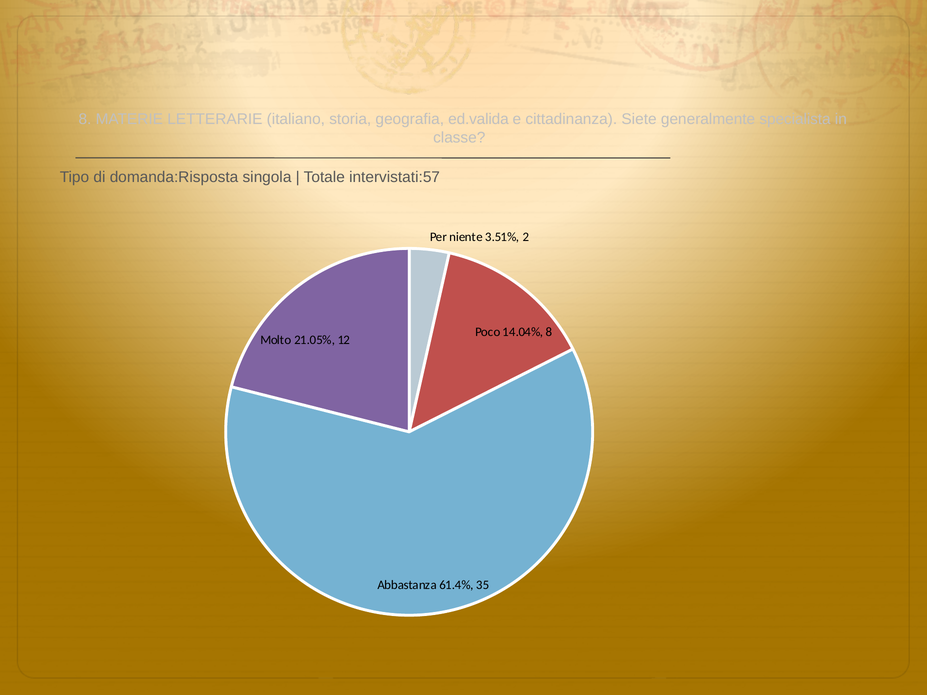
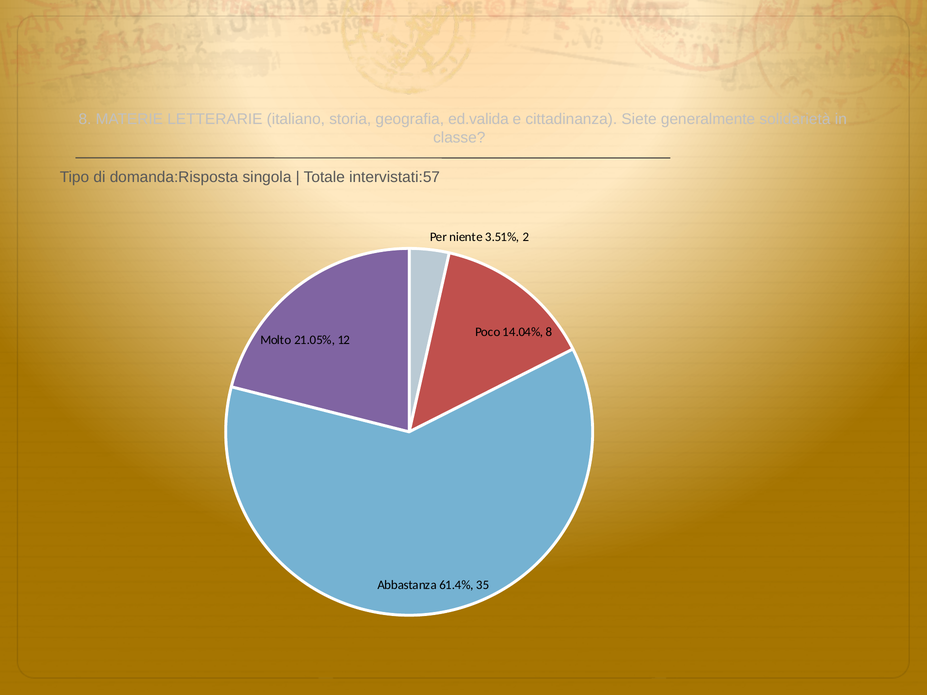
specialista: specialista -> solidarietà
